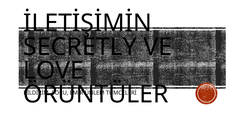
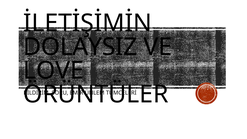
SECRETLY: SECRETLY -> DOLAYSIZ
